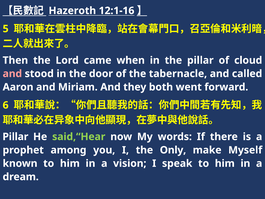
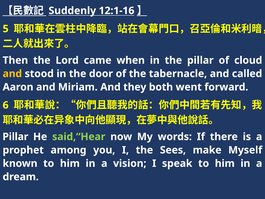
Hazeroth: Hazeroth -> Suddenly
and at (12, 74) colour: pink -> yellow
Only: Only -> Sees
